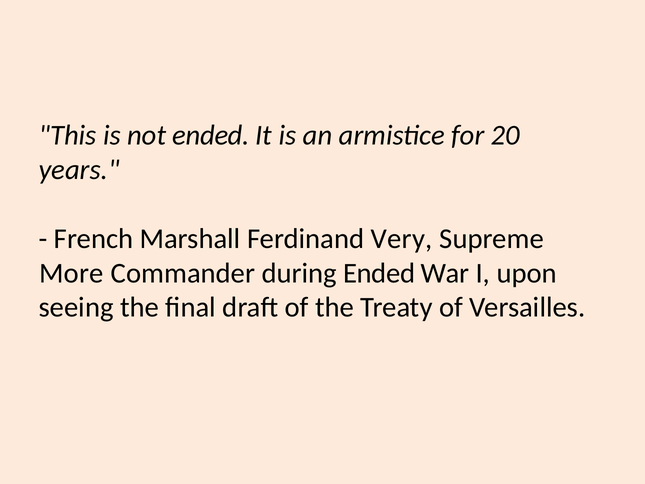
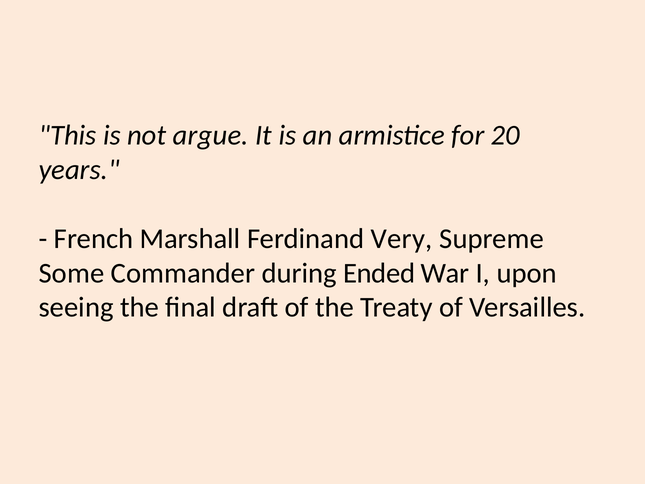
not ended: ended -> argue
More: More -> Some
